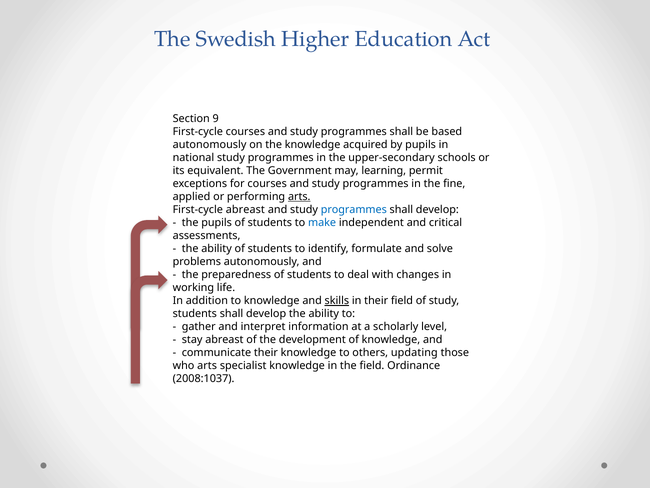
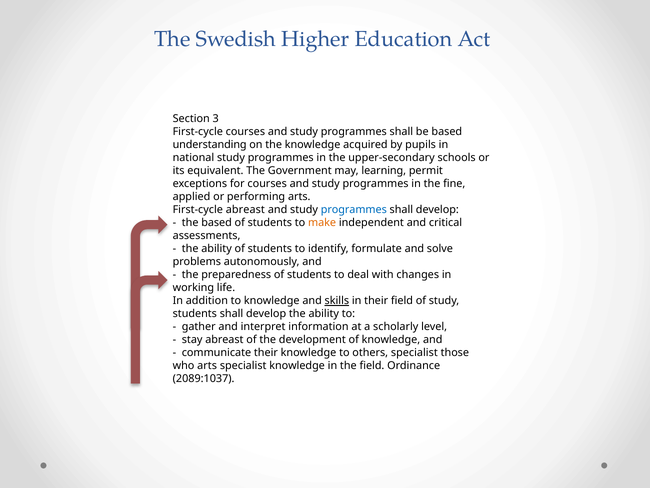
9: 9 -> 3
autonomously at (210, 145): autonomously -> understanding
arts at (299, 197) underline: present -> none
the pupils: pupils -> based
make colour: blue -> orange
others updating: updating -> specialist
2008:1037: 2008:1037 -> 2089:1037
